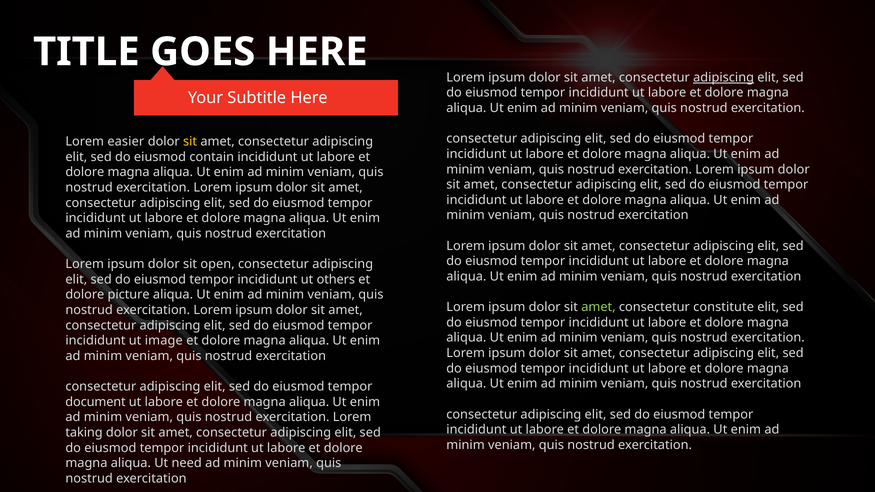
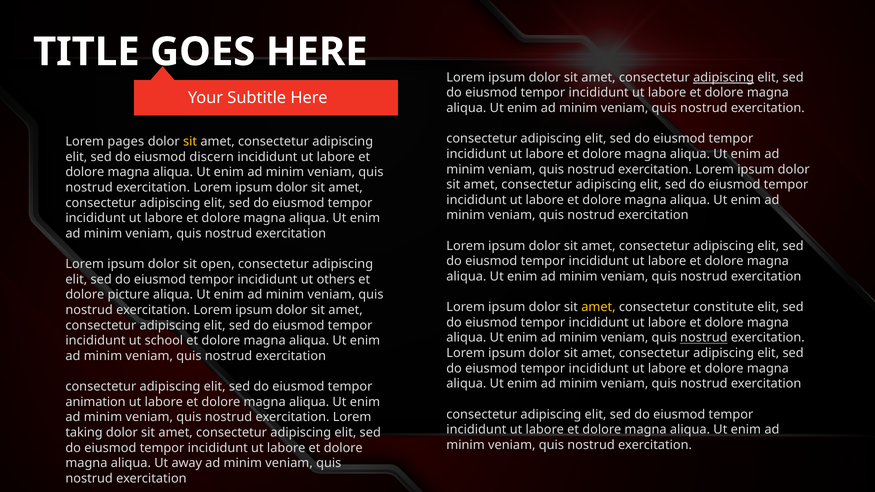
easier: easier -> pages
contain: contain -> discern
amet at (598, 307) colour: light green -> yellow
nostrud at (704, 338) underline: none -> present
image: image -> school
document: document -> animation
need: need -> away
